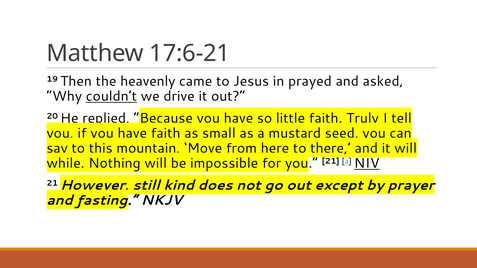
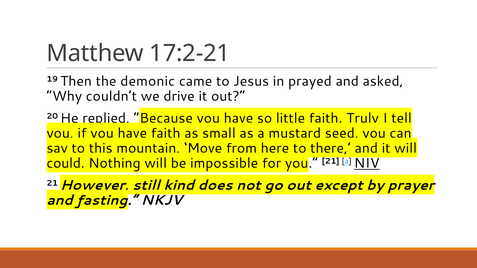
17:6-21: 17:6-21 -> 17:2-21
heavenly: heavenly -> demonic
couldn’t underline: present -> none
while: while -> could
